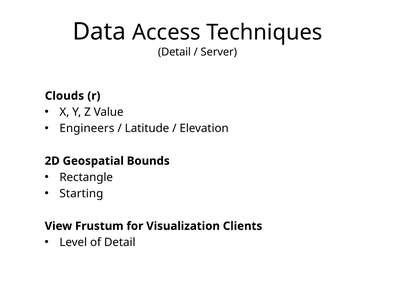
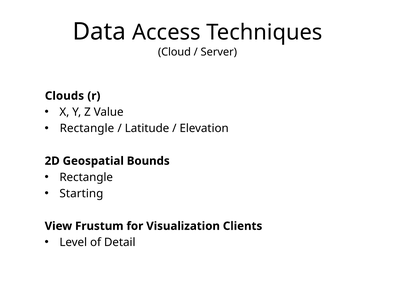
Detail at (174, 52): Detail -> Cloud
Engineers at (87, 128): Engineers -> Rectangle
